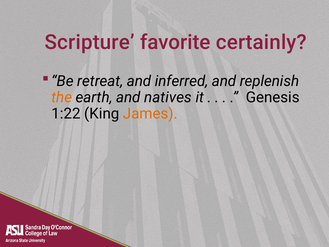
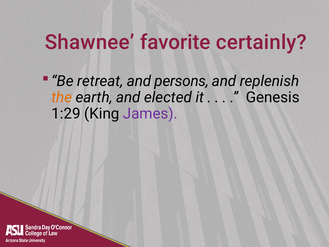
Scripture: Scripture -> Shawnee
inferred: inferred -> persons
natives: natives -> elected
1:22: 1:22 -> 1:29
James colour: orange -> purple
